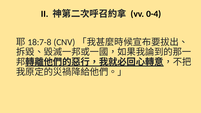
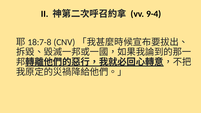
0-4: 0-4 -> 9-4
